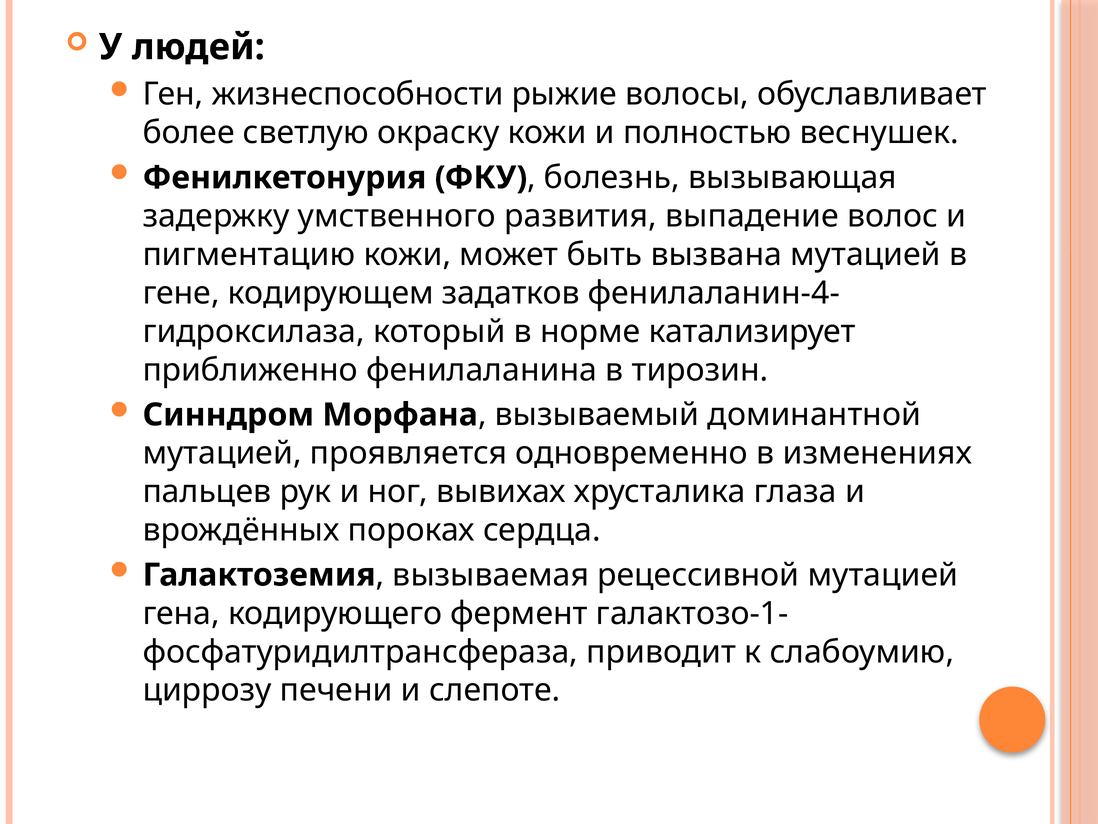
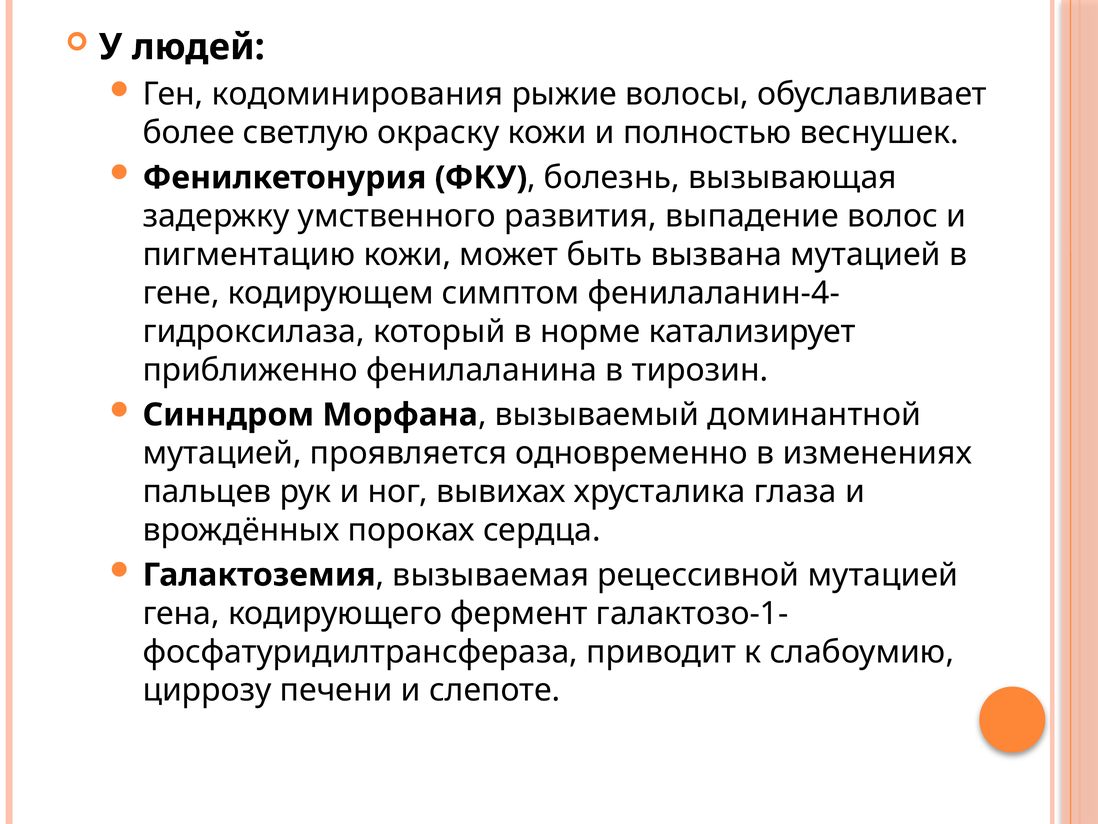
жизнеспособности: жизнеспособности -> кодоминирования
задатков: задатков -> симптом
